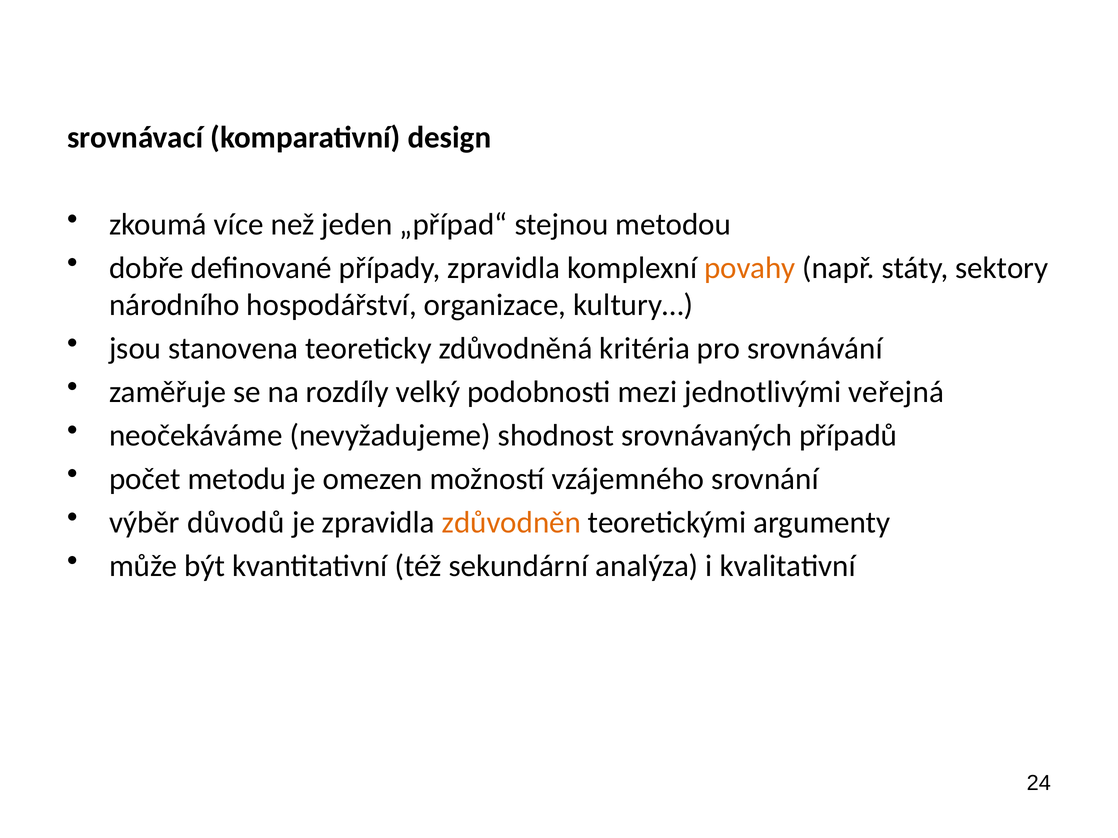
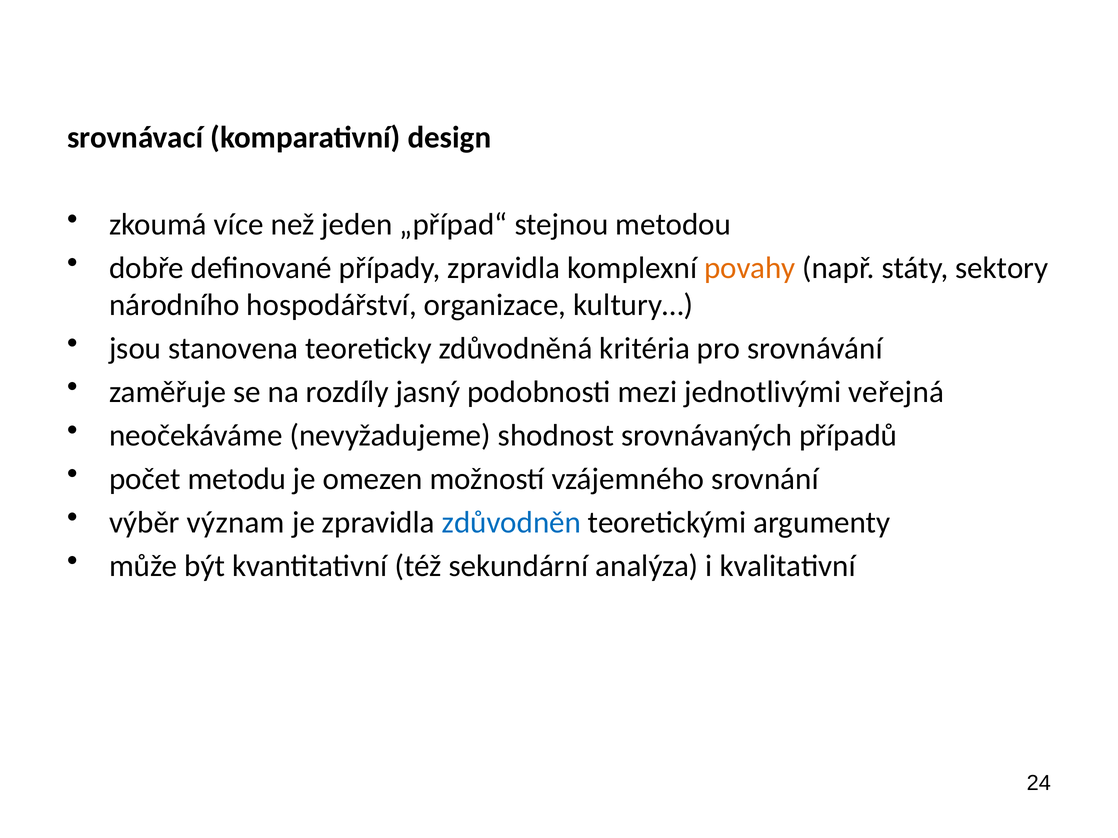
velký: velký -> jasný
důvodů: důvodů -> význam
zdůvodněn colour: orange -> blue
